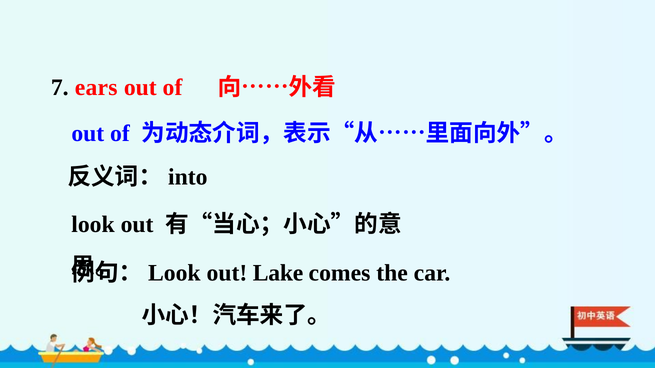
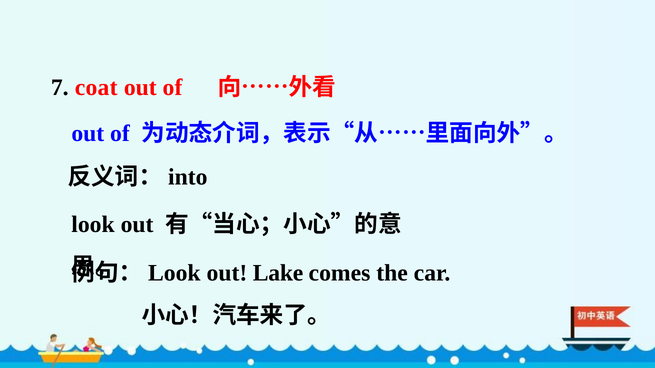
ears: ears -> coat
